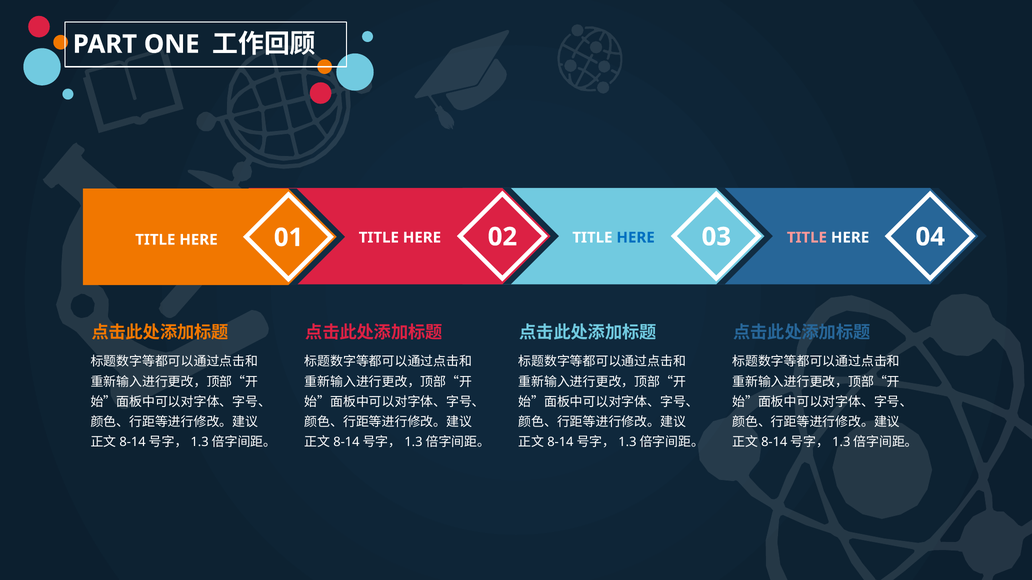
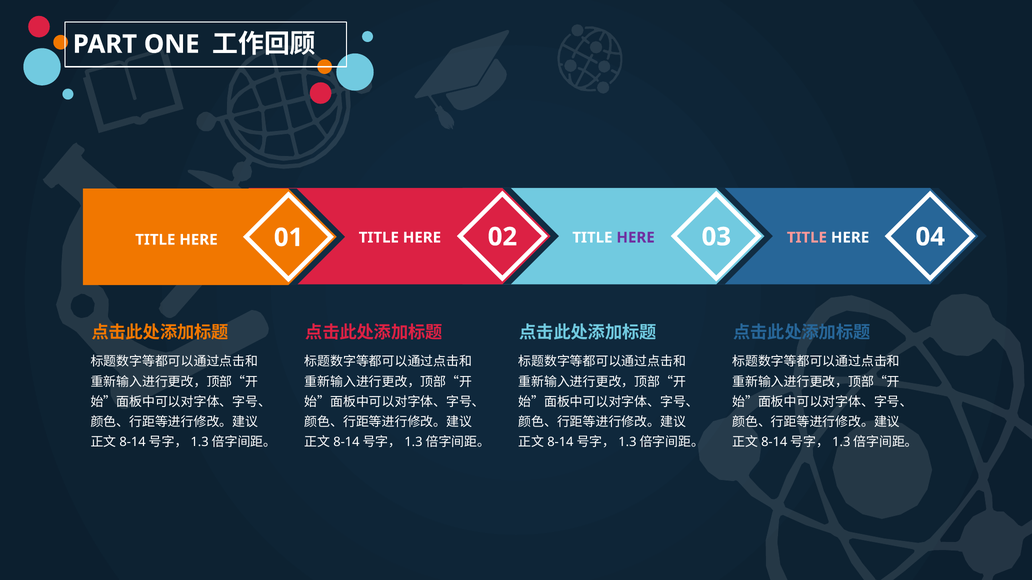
HERE at (636, 238) colour: blue -> purple
